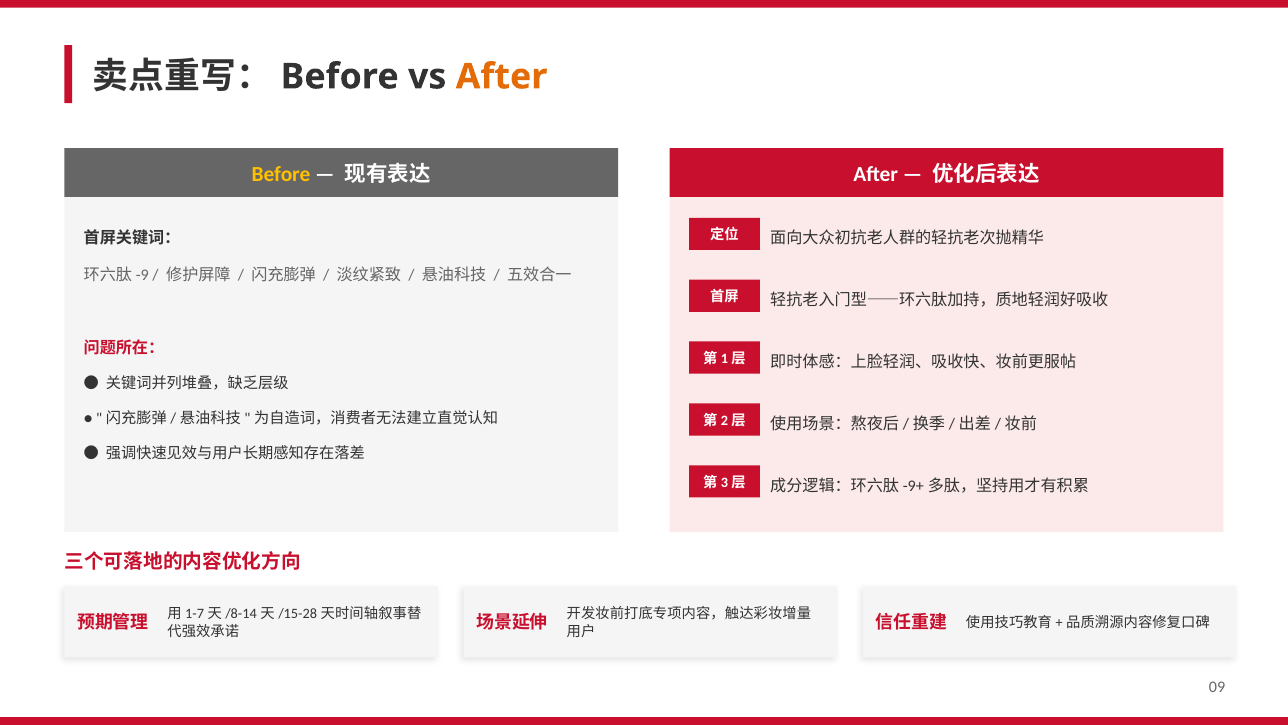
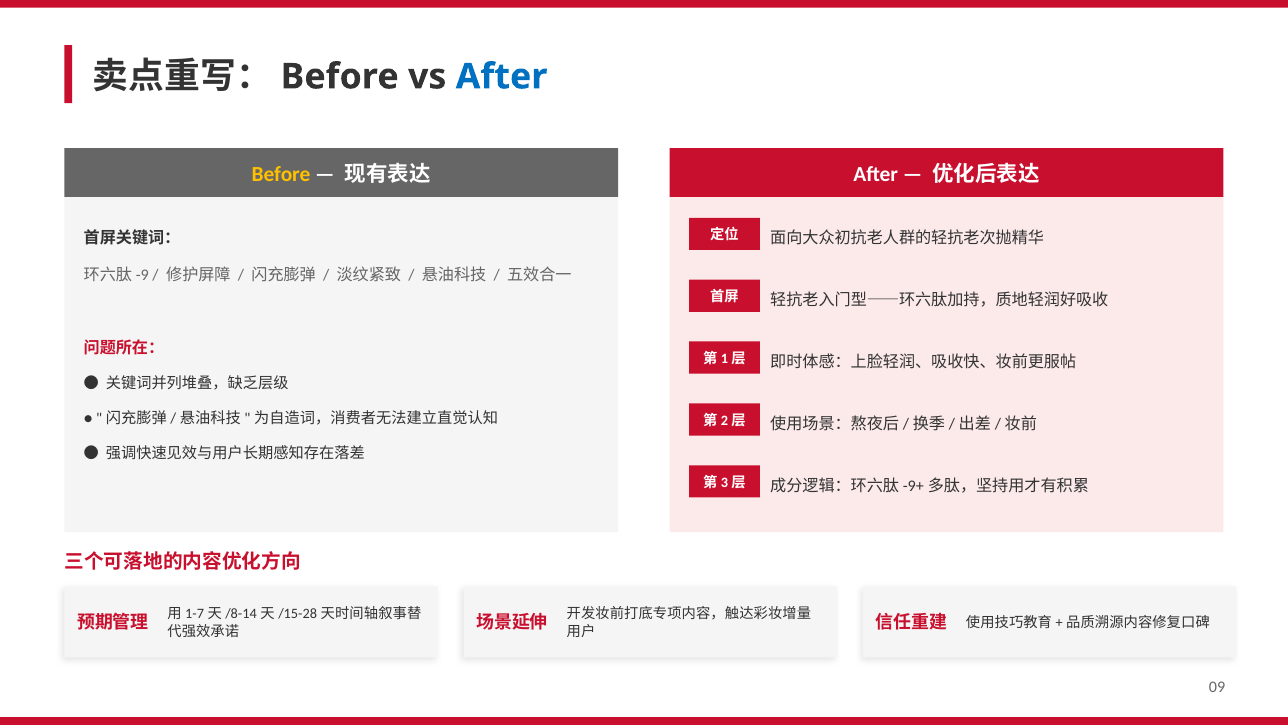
After at (502, 77) colour: orange -> blue
